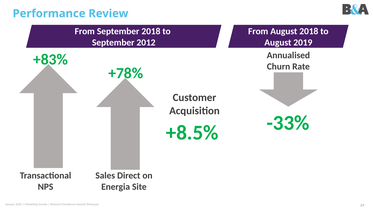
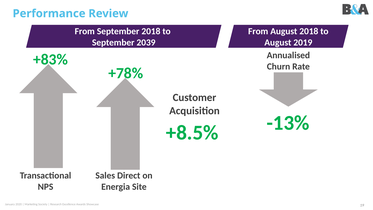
2012: 2012 -> 2039
-33%: -33% -> -13%
